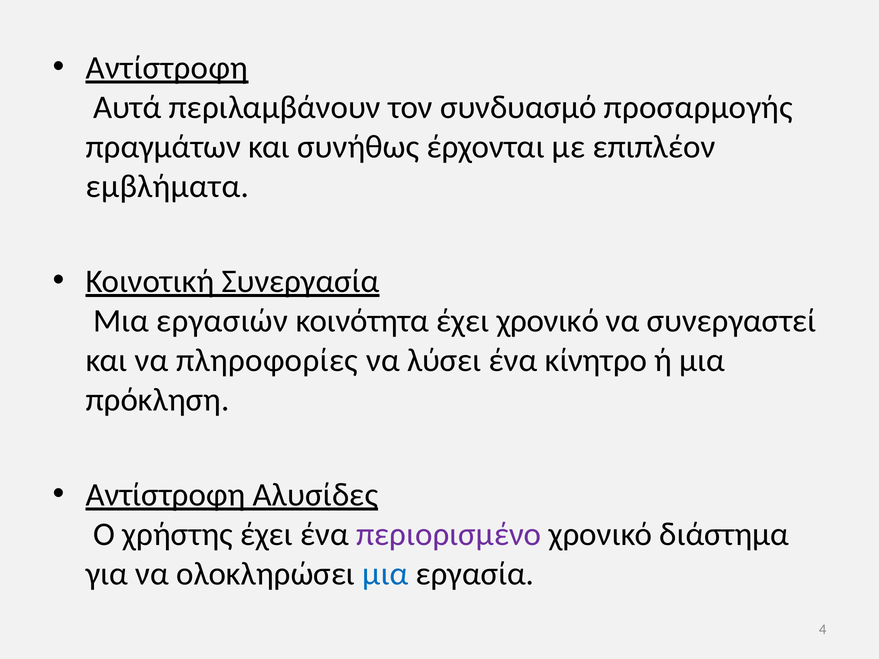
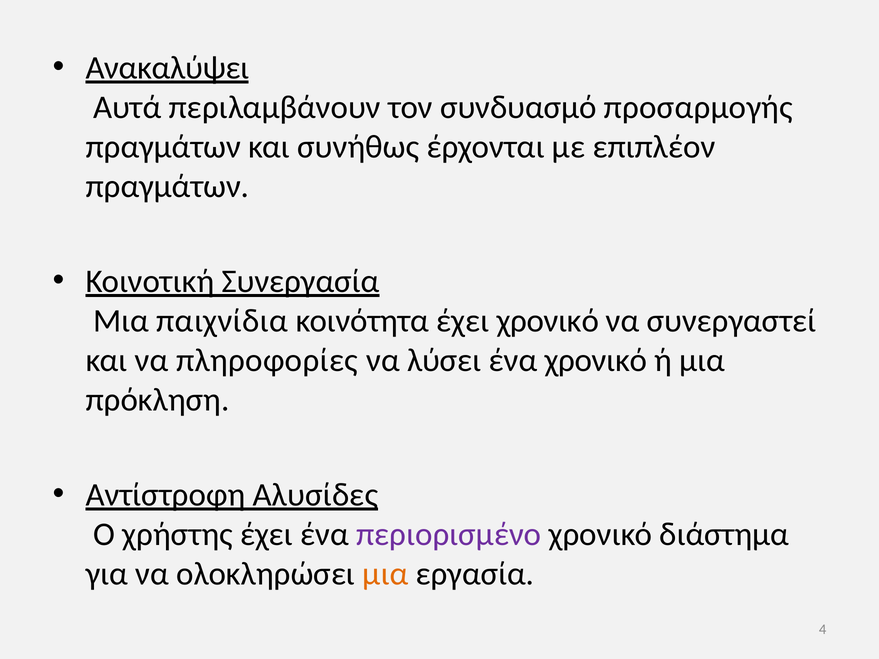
Αντίστροφη at (167, 68): Αντίστροφη -> Ανακαλύψει
εμβλήματα at (167, 186): εμβλήματα -> πραγμάτων
εργασιών: εργασιών -> παιχνίδια
ένα κίνητρο: κίνητρο -> χρονικό
μια at (385, 574) colour: blue -> orange
